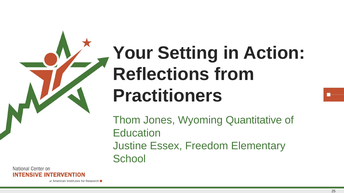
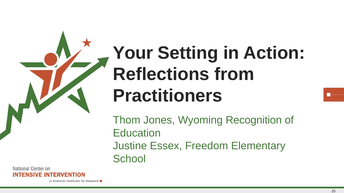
Quantitative: Quantitative -> Recognition
